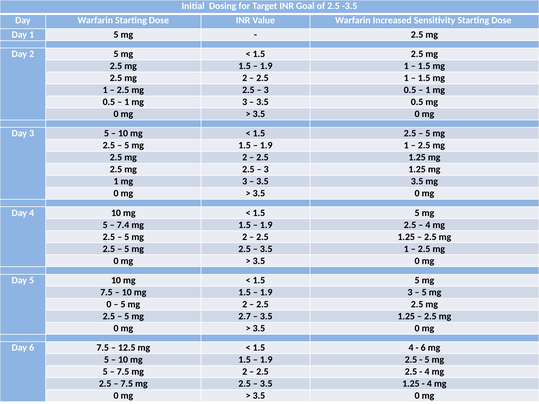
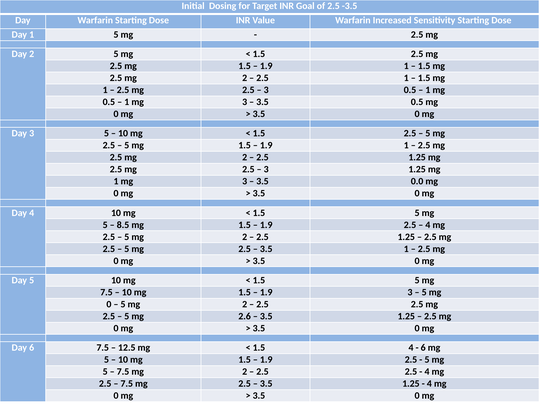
3.5 3.5: 3.5 -> 0.0
7.4: 7.4 -> 8.5
2.7: 2.7 -> 2.6
